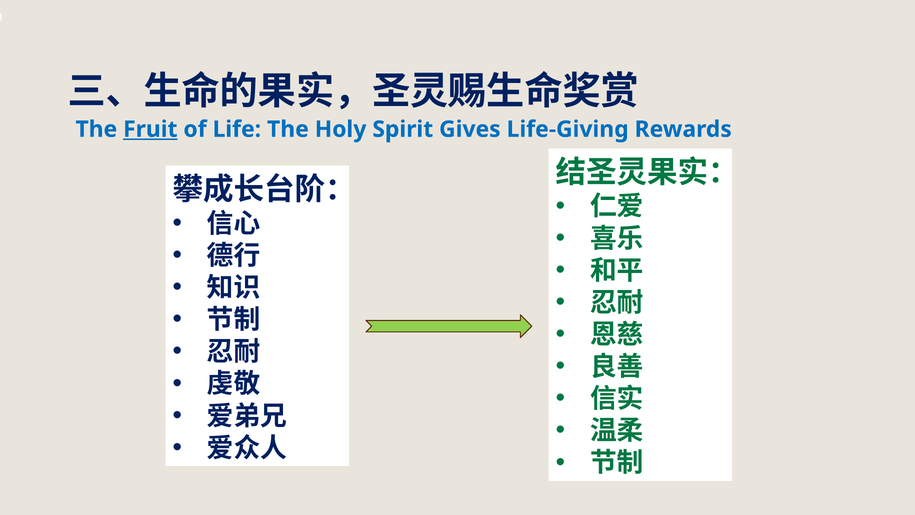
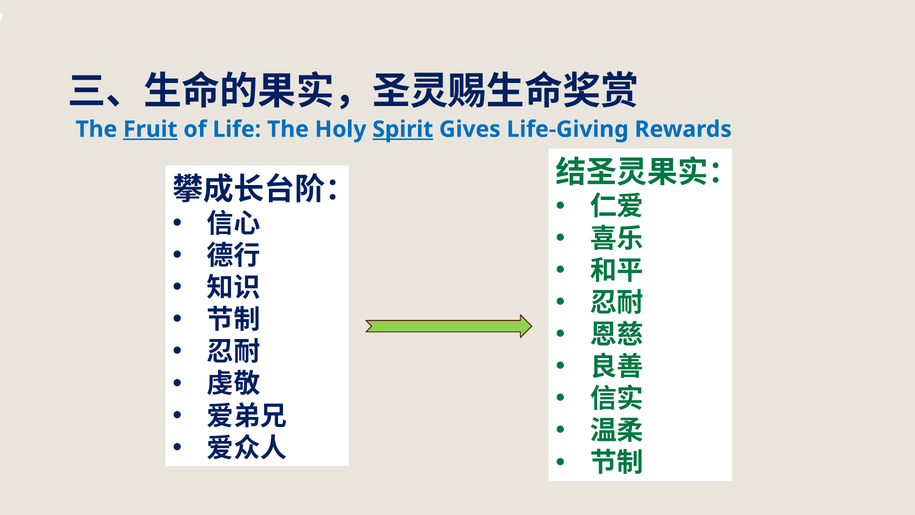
Spirit underline: none -> present
